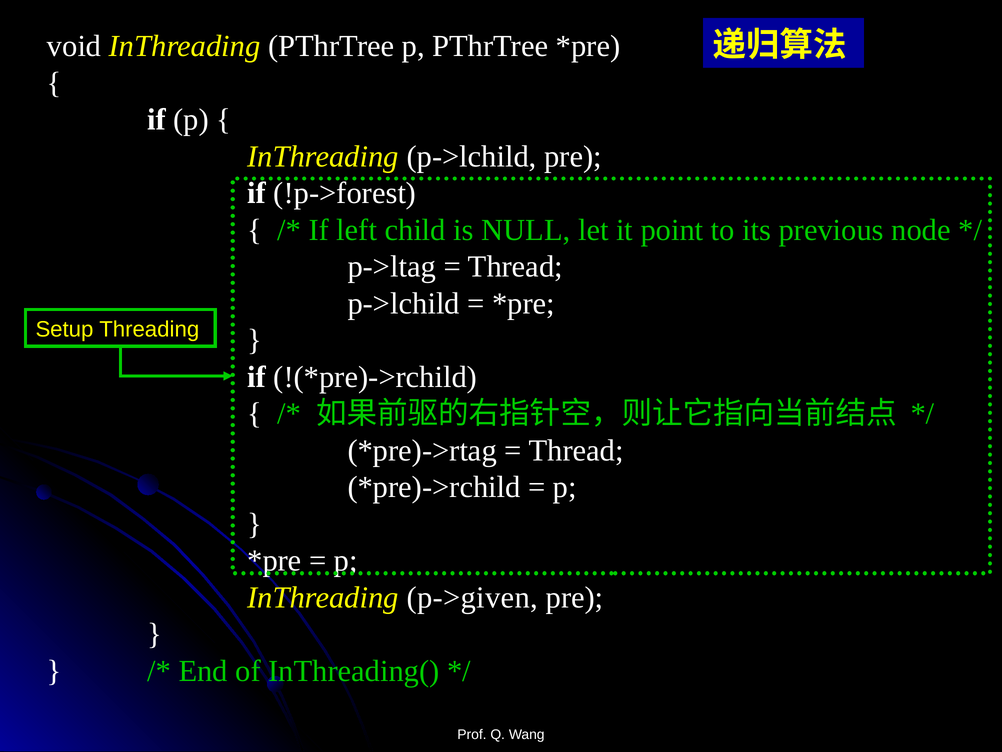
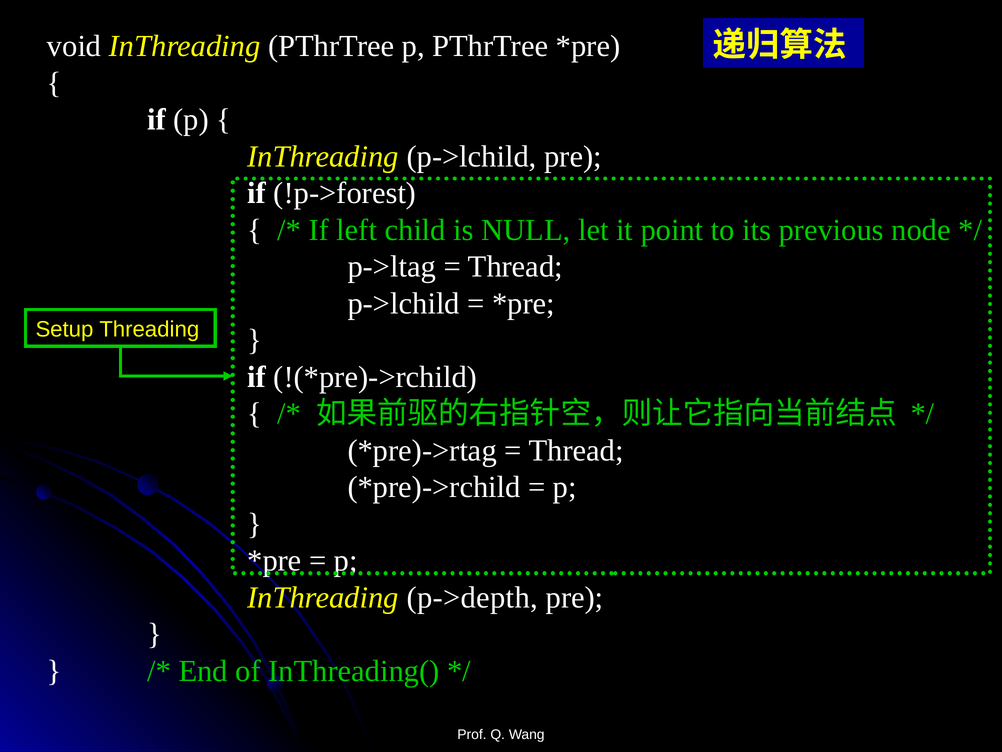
p->given: p->given -> p->depth
